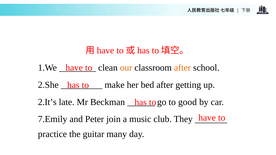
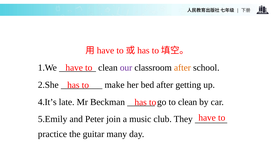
our colour: orange -> purple
2.It’s: 2.It’s -> 4.It’s
to good: good -> clean
7.Emily: 7.Emily -> 5.Emily
